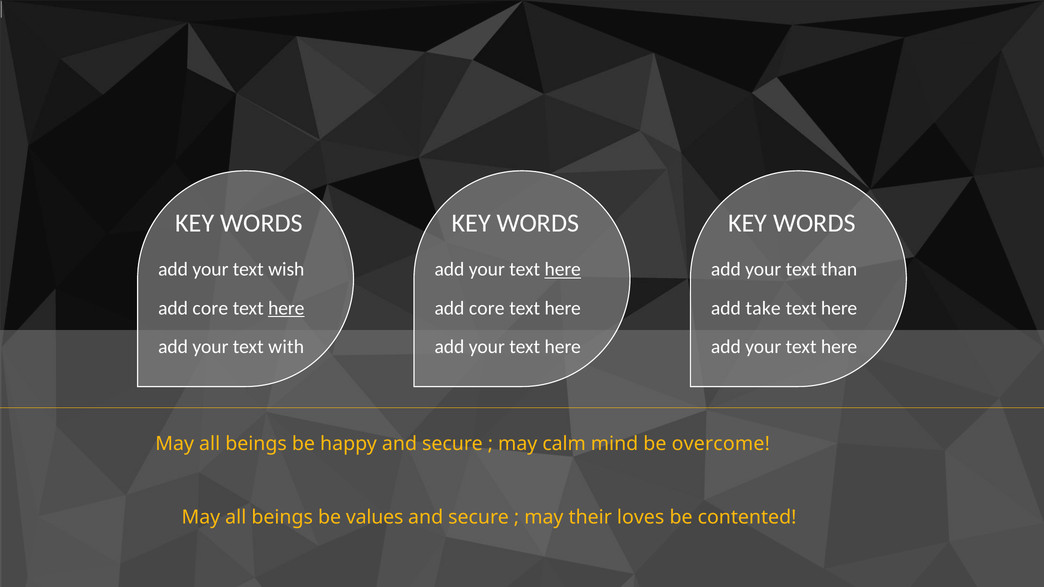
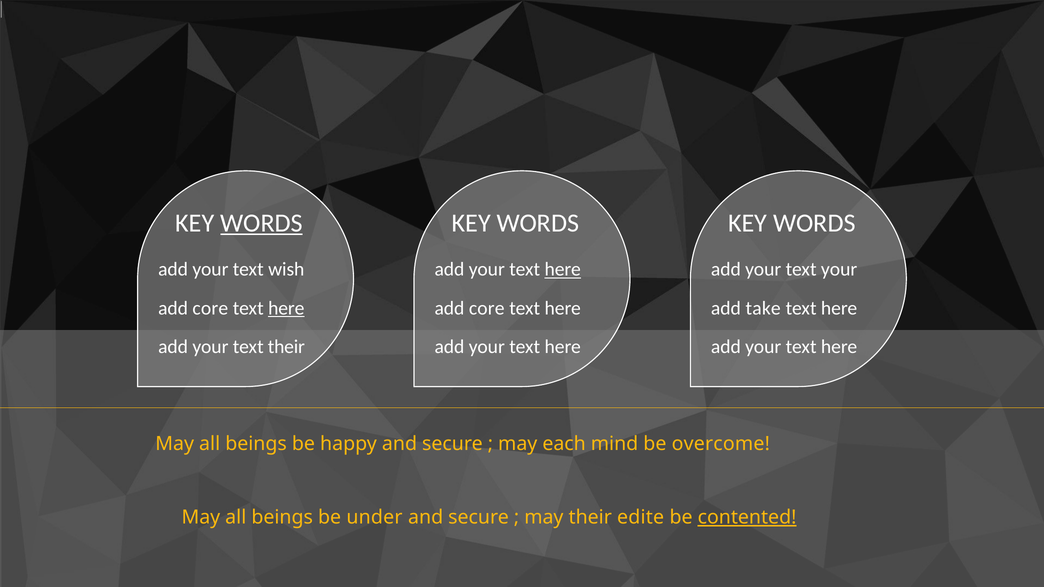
WORDS at (262, 223) underline: none -> present
text than: than -> your
text with: with -> their
calm: calm -> each
values: values -> under
loves: loves -> edite
contented underline: none -> present
